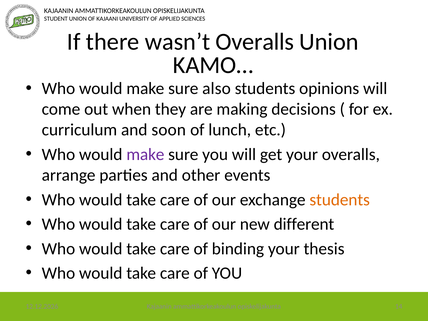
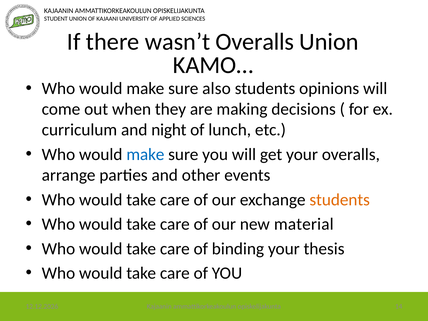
soon: soon -> night
make at (145, 154) colour: purple -> blue
different: different -> material
